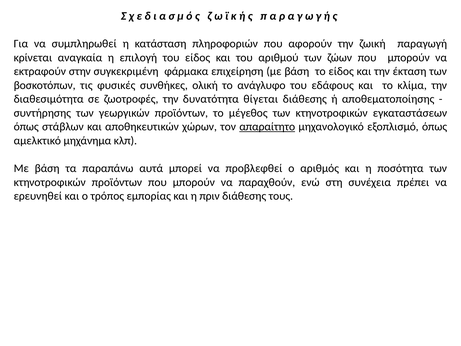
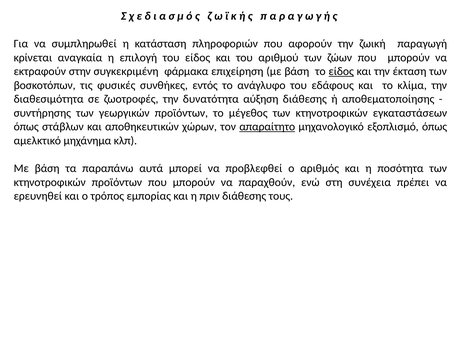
είδος at (341, 71) underline: none -> present
ολική: ολική -> εντός
θίγεται: θίγεται -> αύξηση
